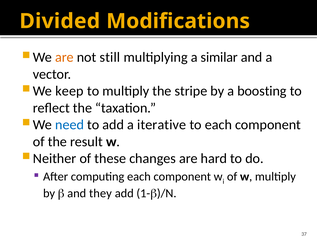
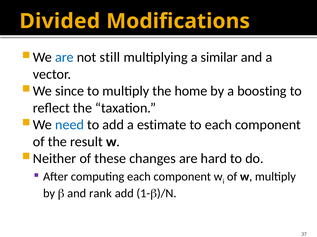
are at (64, 58) colour: orange -> blue
keep: keep -> since
stripe: stripe -> home
iterative: iterative -> estimate
they: they -> rank
